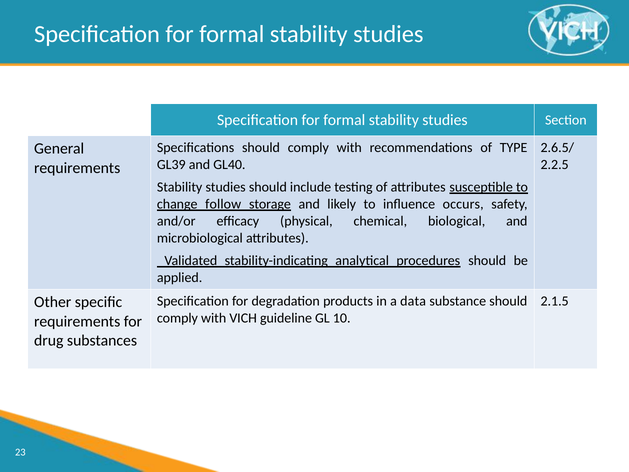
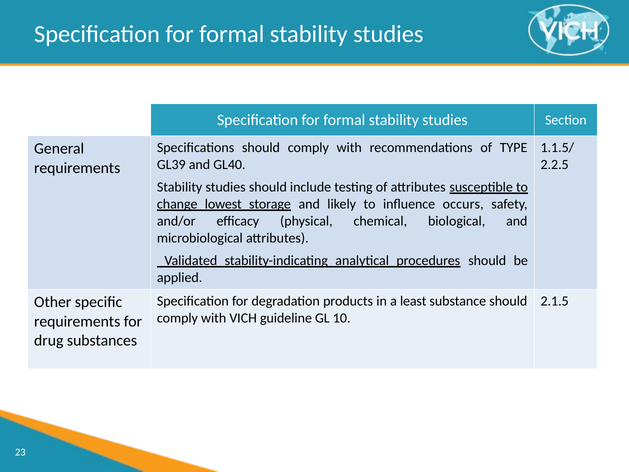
2.6.5/: 2.6.5/ -> 1.1.5/
follow: follow -> lowest
data: data -> least
